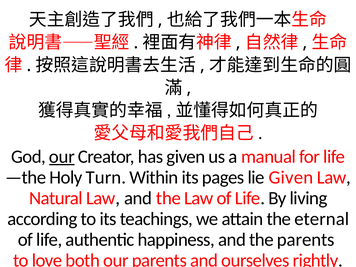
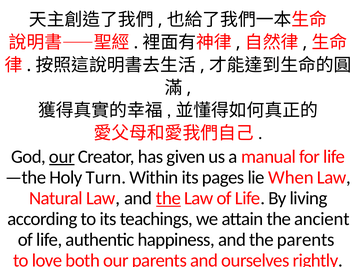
lie Given: Given -> When
the at (169, 198) underline: none -> present
eternal: eternal -> ancient
